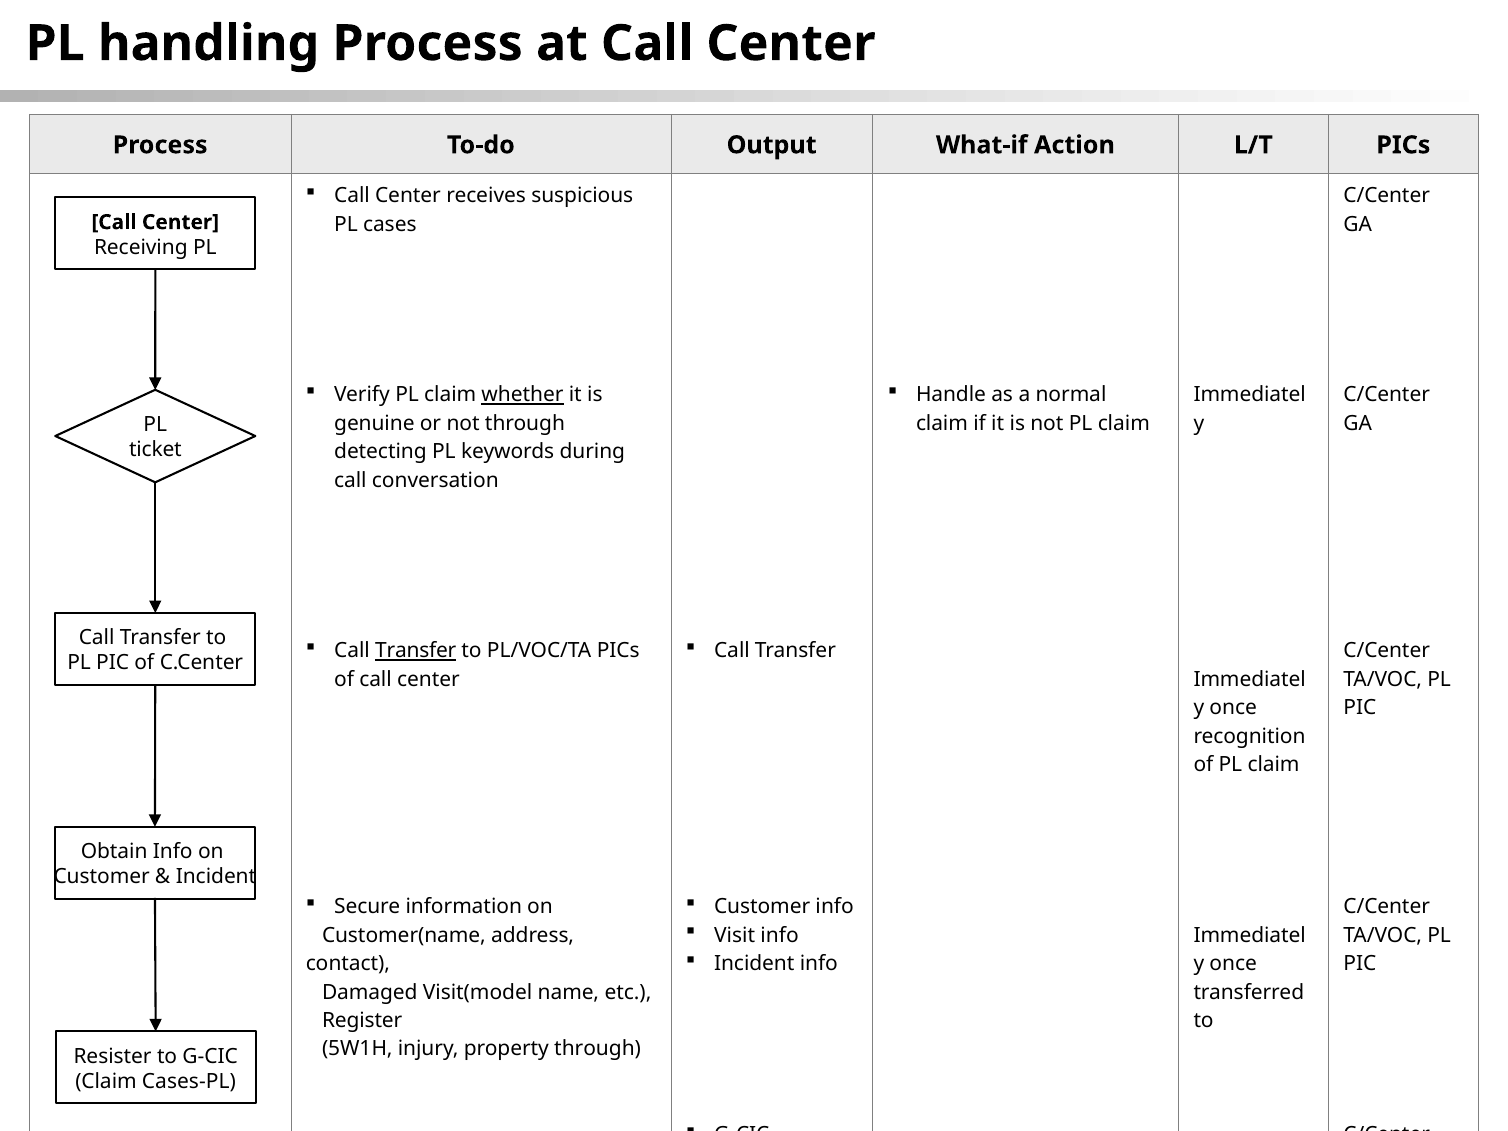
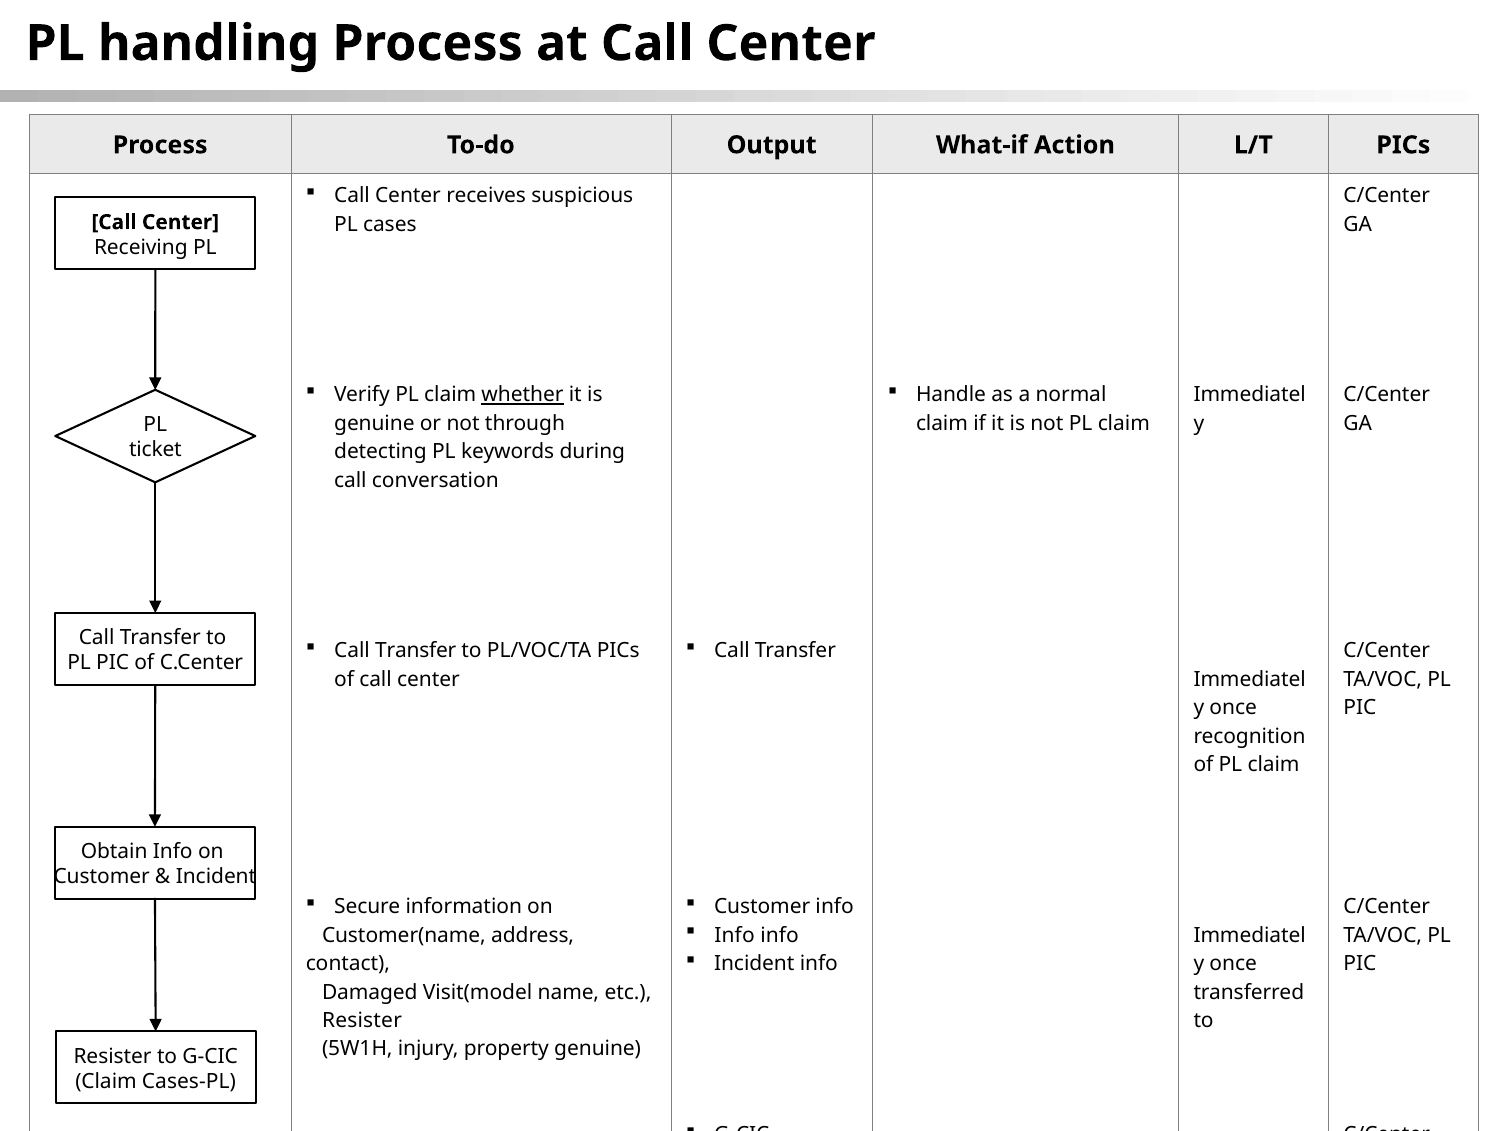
Transfer at (416, 651) underline: present -> none
Visit at (735, 935): Visit -> Info
Register at (362, 1021): Register -> Resister
property through: through -> genuine
